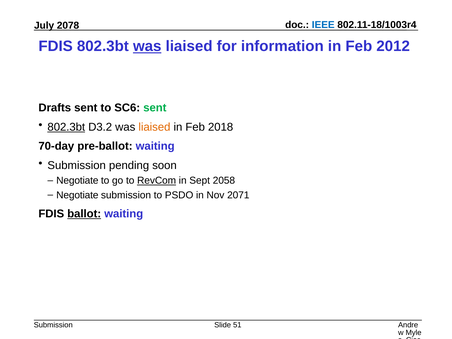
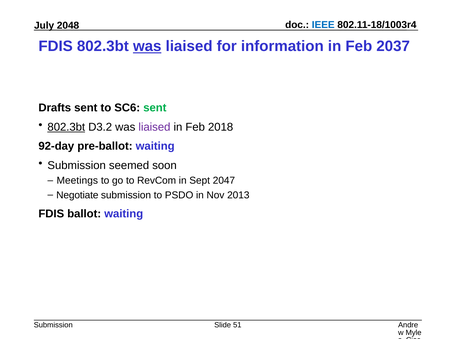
2078: 2078 -> 2048
2012: 2012 -> 2037
liaised at (154, 127) colour: orange -> purple
70-day: 70-day -> 92-day
pending: pending -> seemed
Negotiate at (77, 181): Negotiate -> Meetings
RevCom underline: present -> none
2058: 2058 -> 2047
2071: 2071 -> 2013
ballot underline: present -> none
